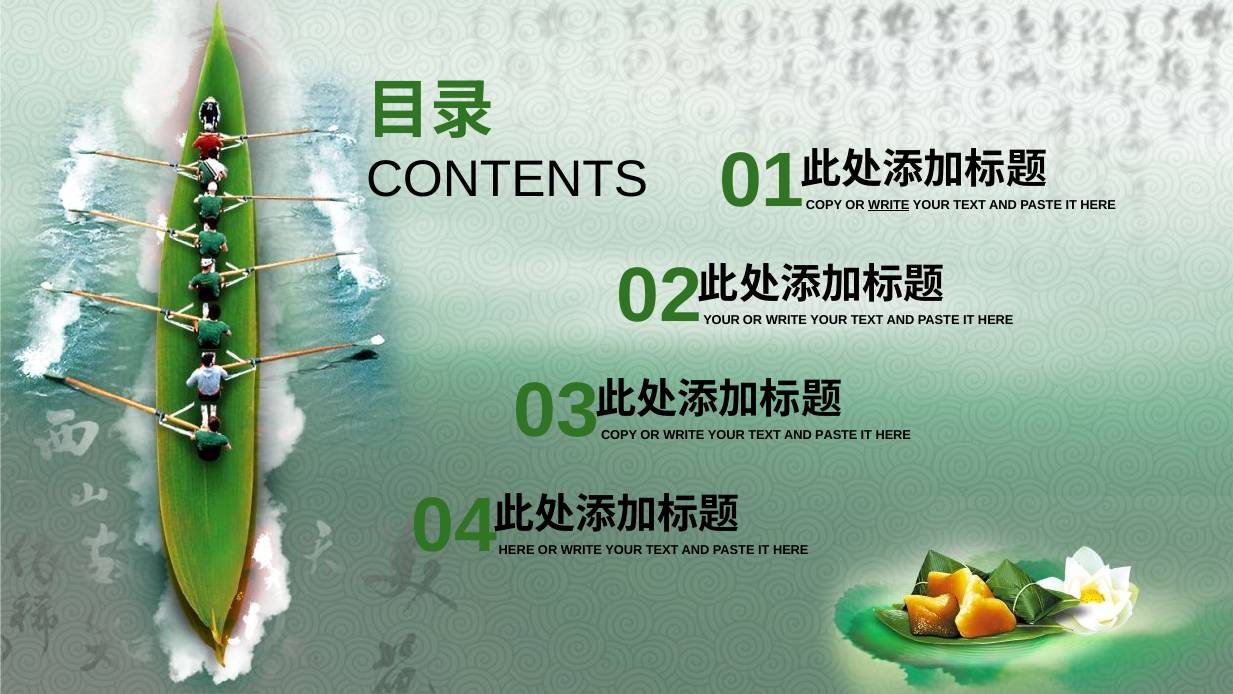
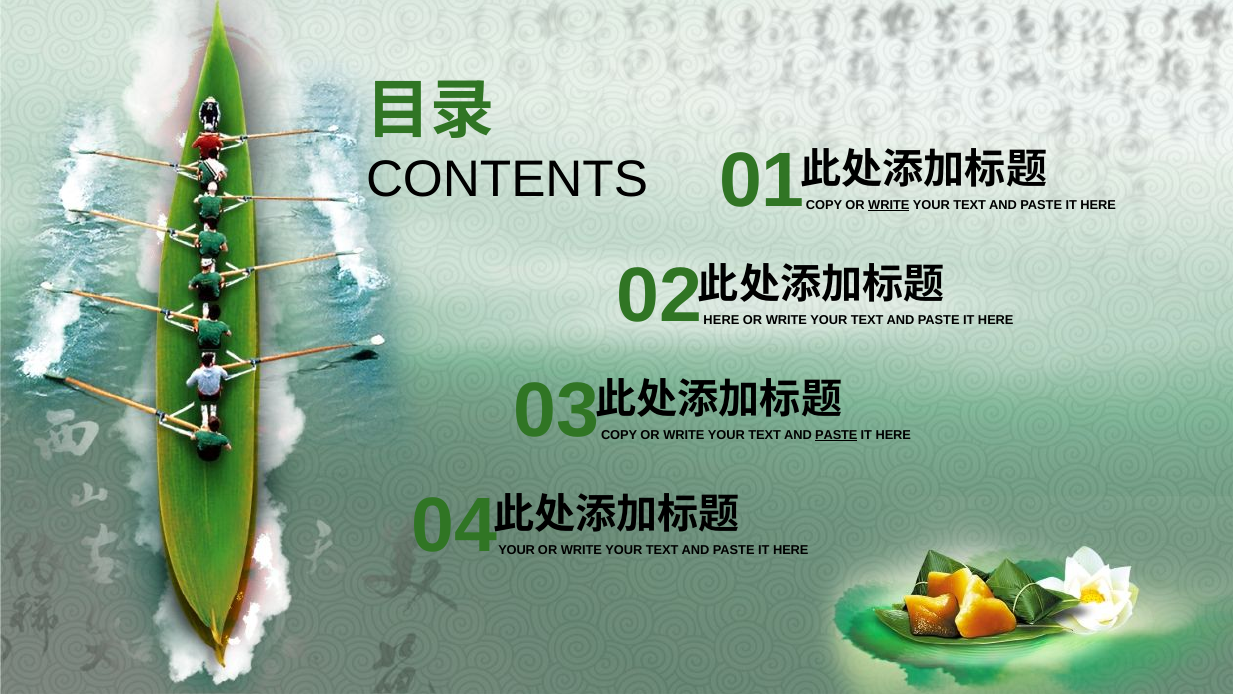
YOUR at (722, 320): YOUR -> HERE
PASTE at (836, 435) underline: none -> present
HERE at (517, 550): HERE -> YOUR
